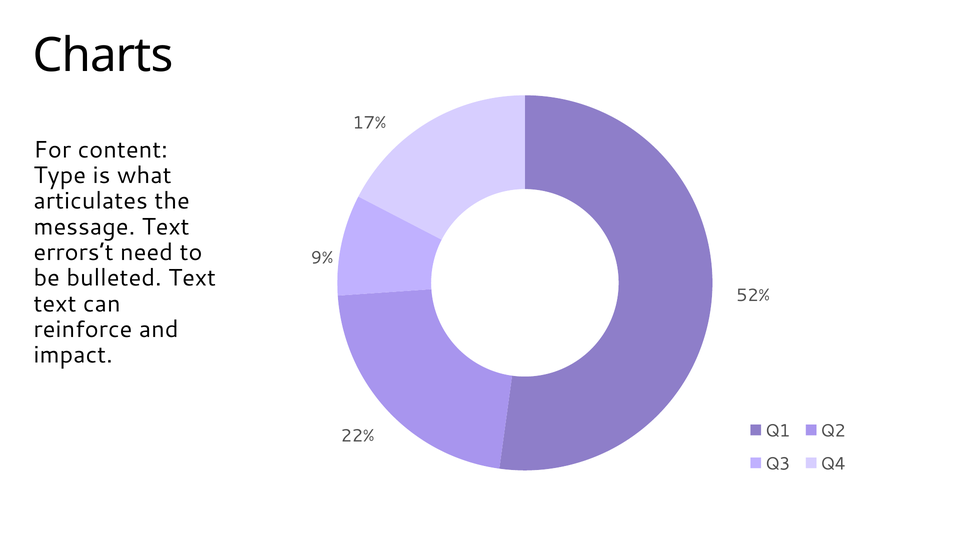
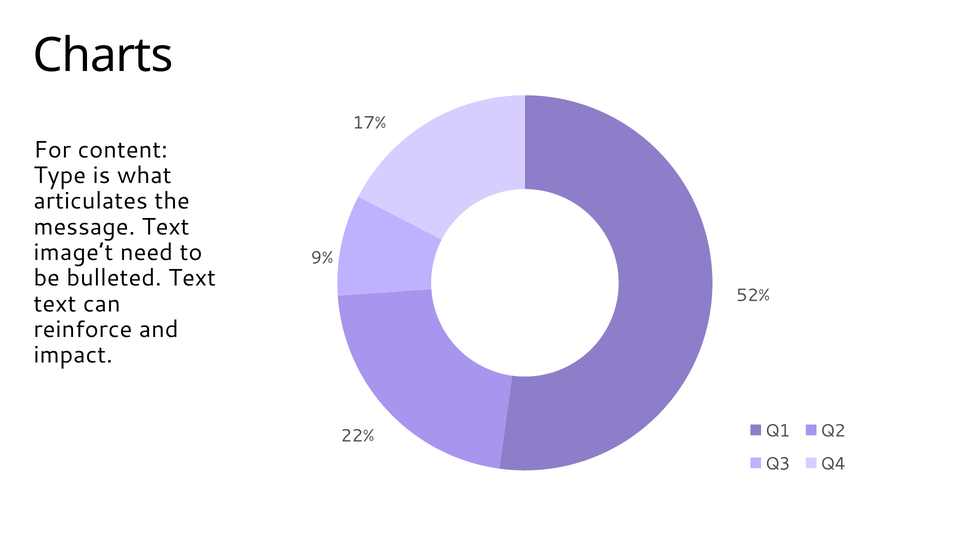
errors’t: errors’t -> image’t
